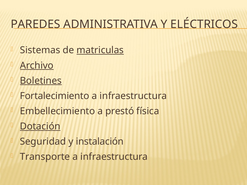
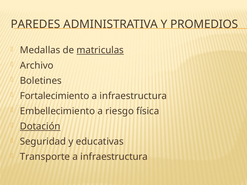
ELÉCTRICOS: ELÉCTRICOS -> PROMEDIOS
Sistemas: Sistemas -> Medallas
Archivo underline: present -> none
Boletines underline: present -> none
prestó: prestó -> riesgo
instalación: instalación -> educativas
